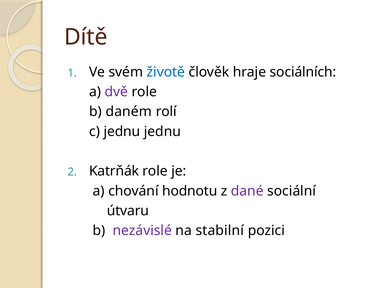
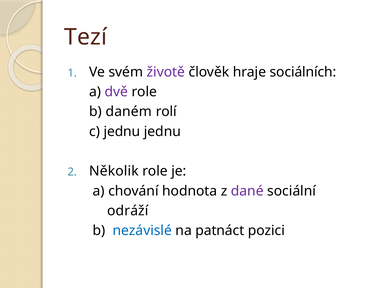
Dítě: Dítě -> Tezí
životě colour: blue -> purple
Katrňák: Katrňák -> Několik
hodnotu: hodnotu -> hodnota
útvaru: útvaru -> odráží
nezávislé colour: purple -> blue
stabilní: stabilní -> patnáct
